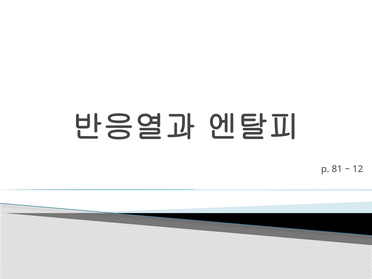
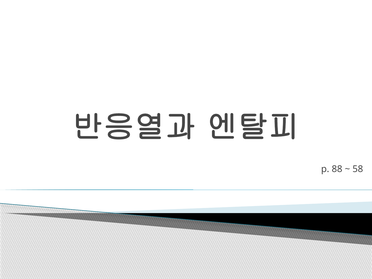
81: 81 -> 88
12: 12 -> 58
